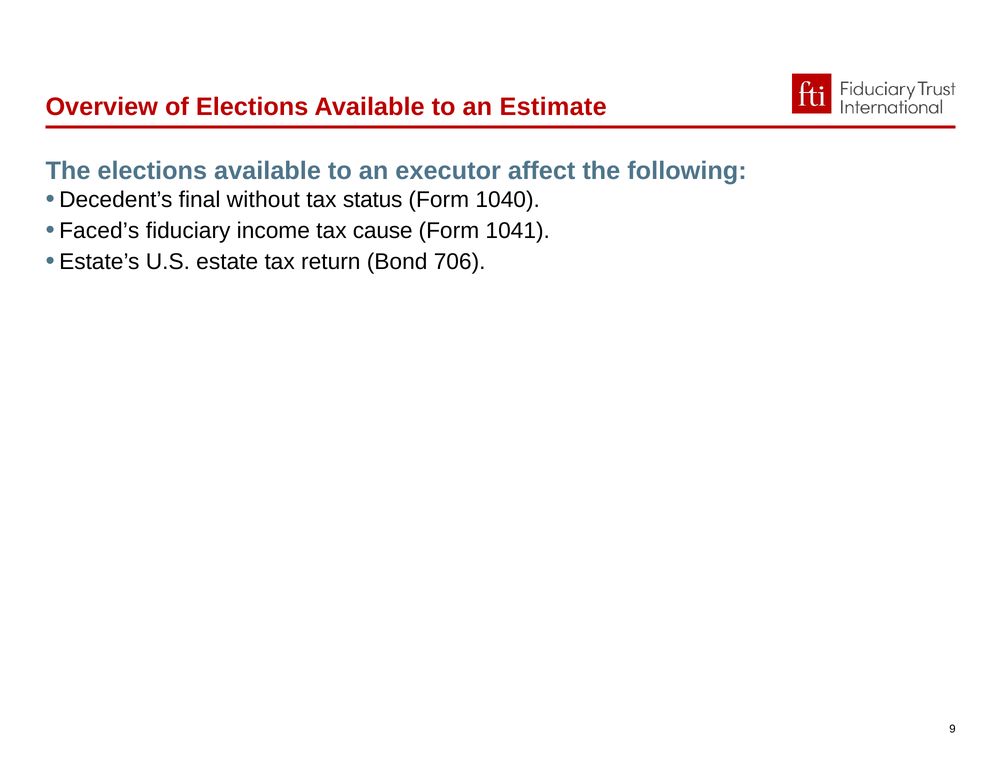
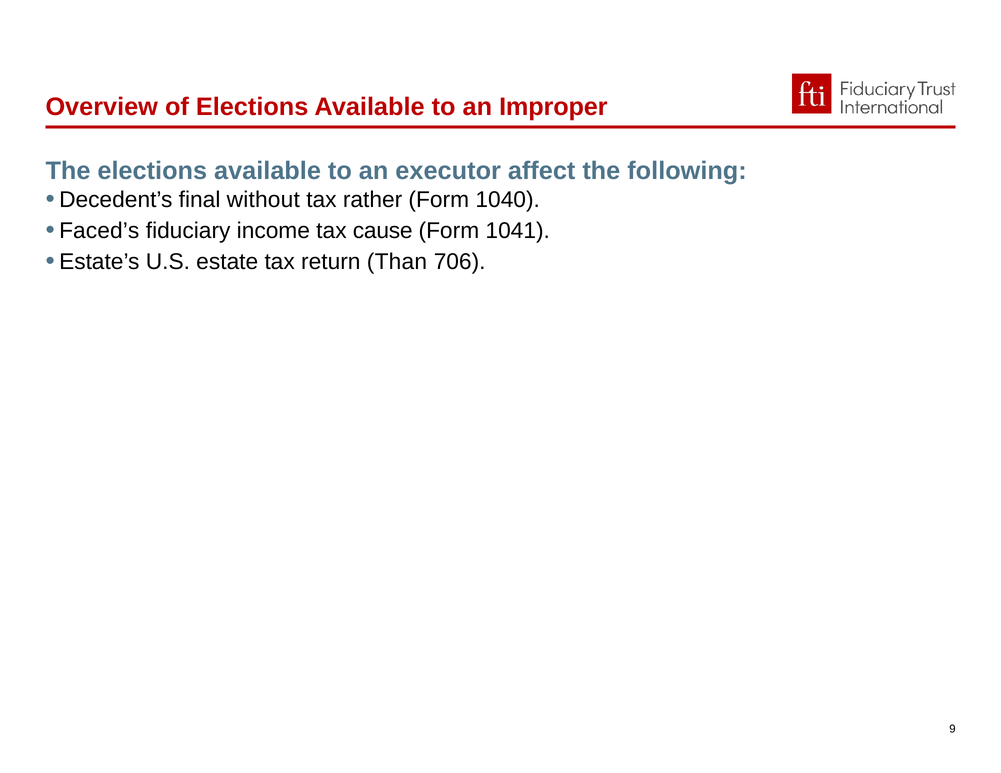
Estimate: Estimate -> Improper
status: status -> rather
Bond: Bond -> Than
